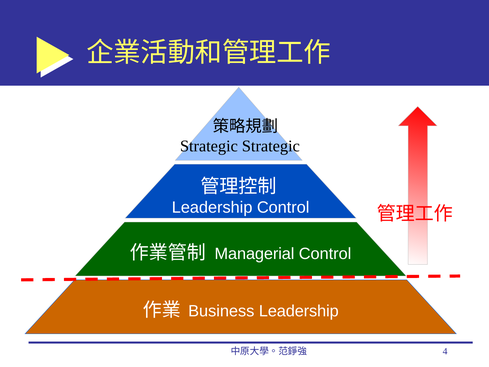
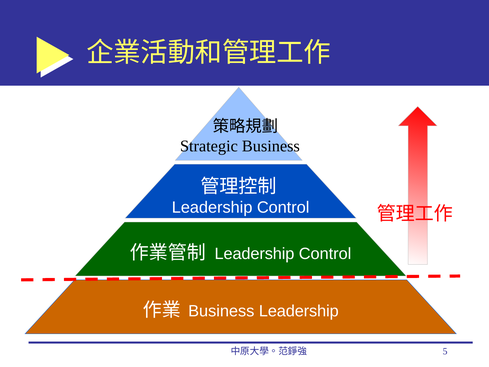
Strategic Strategic: Strategic -> Business
Managerial at (254, 254): Managerial -> Leadership
4: 4 -> 5
